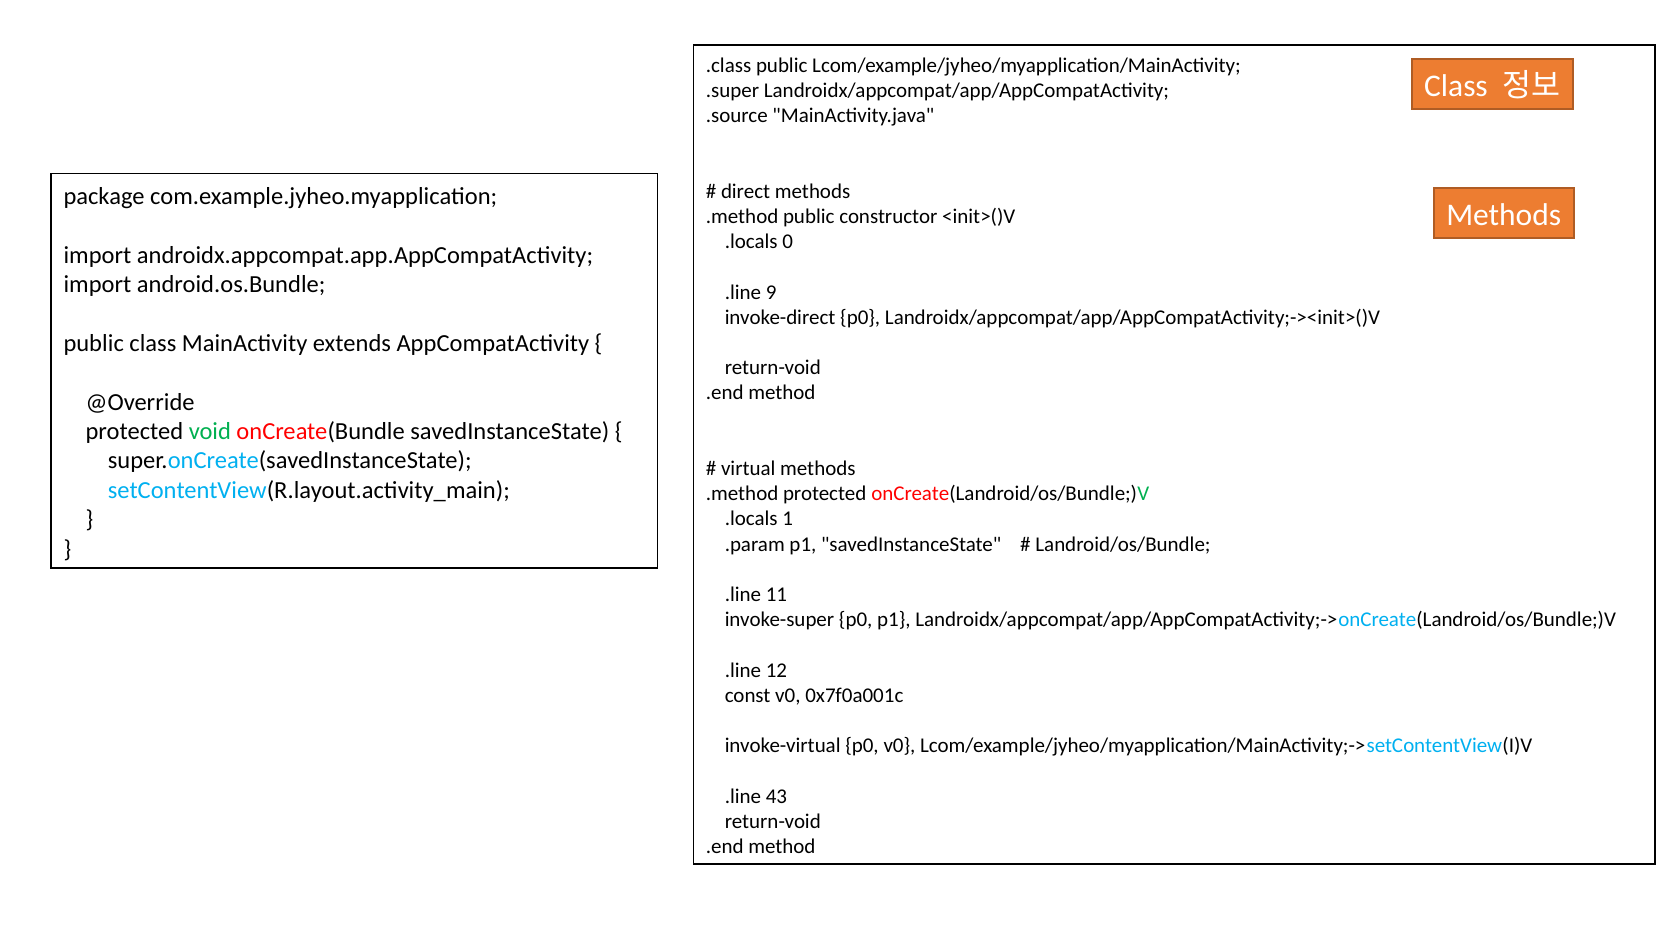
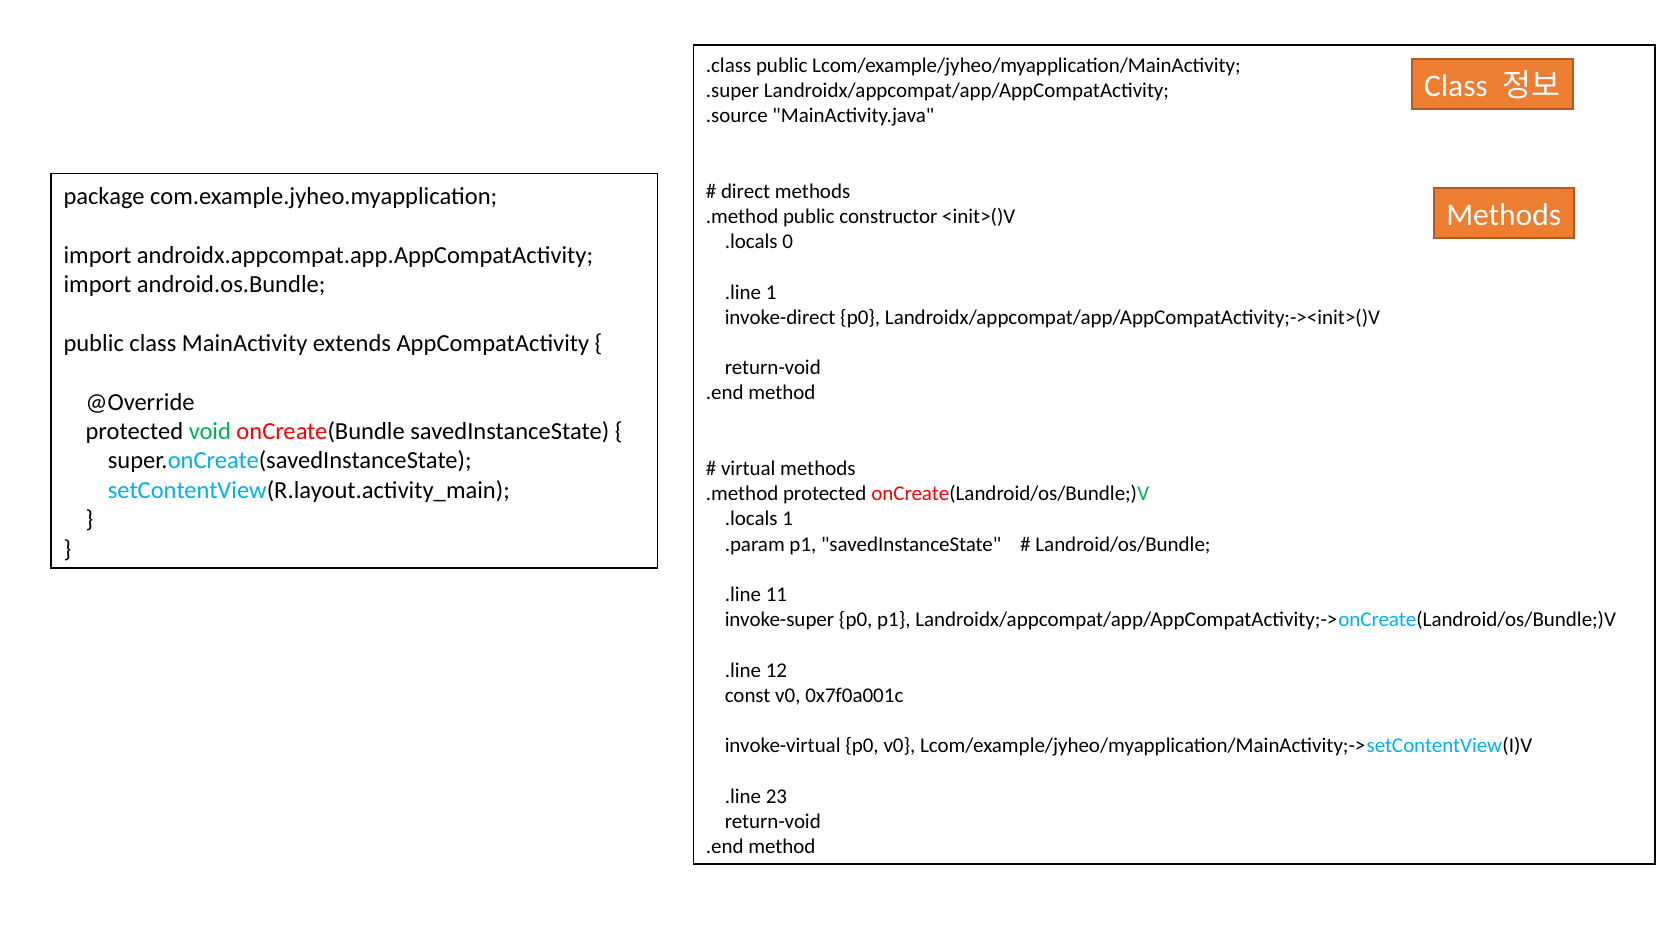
.line 9: 9 -> 1
43: 43 -> 23
